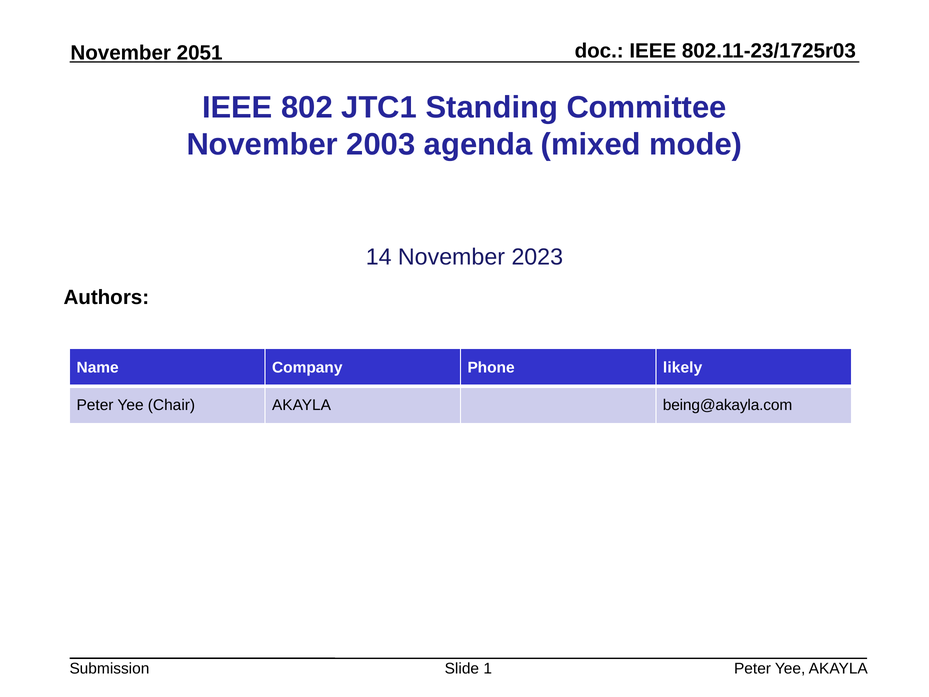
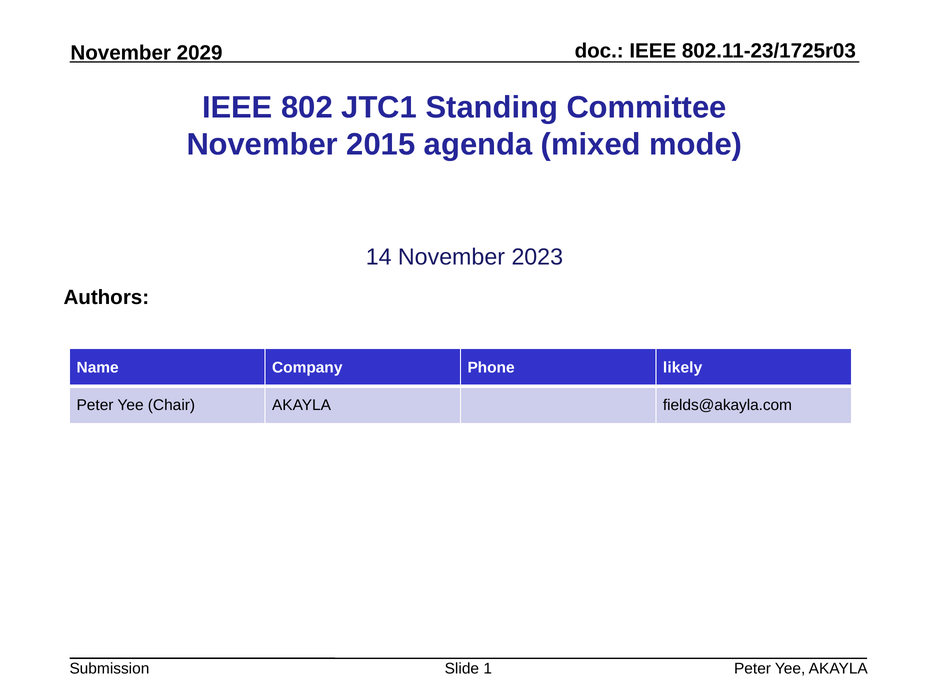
2051: 2051 -> 2029
2003: 2003 -> 2015
being@akayla.com: being@akayla.com -> fields@akayla.com
